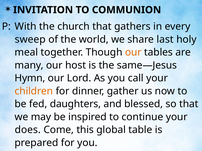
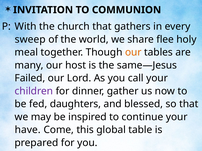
last: last -> flee
Hymn: Hymn -> Failed
children colour: orange -> purple
does: does -> have
